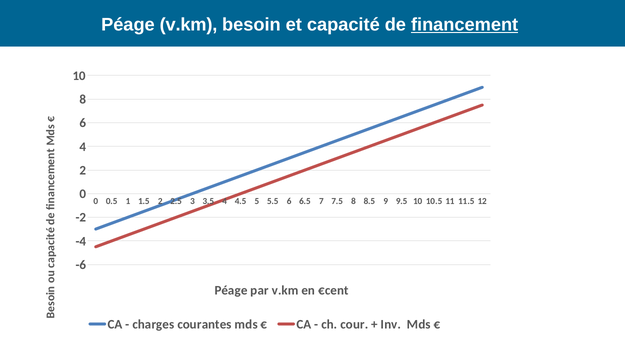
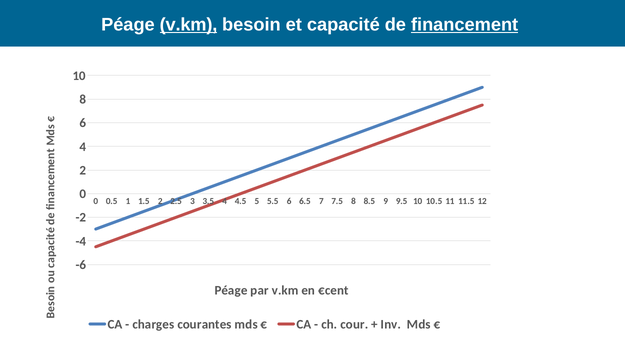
v.km at (189, 25) underline: none -> present
